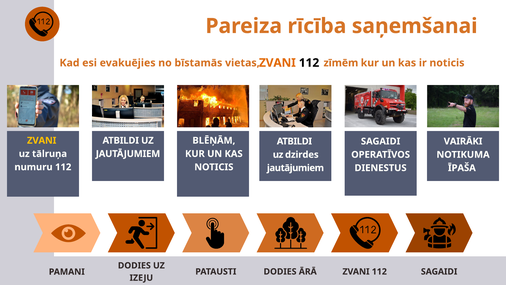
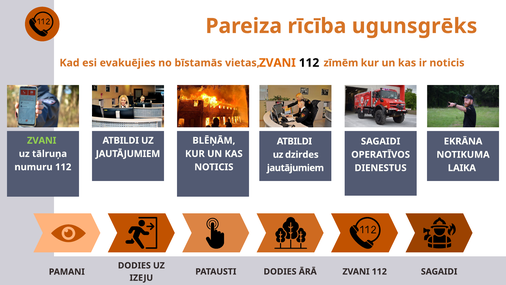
saņemšanai: saņemšanai -> ugunsgrēks
ZVANI at (42, 140) colour: yellow -> light green
VAIRĀKI: VAIRĀKI -> EKRĀNA
ĪPAŠA: ĪPAŠA -> LAIKA
